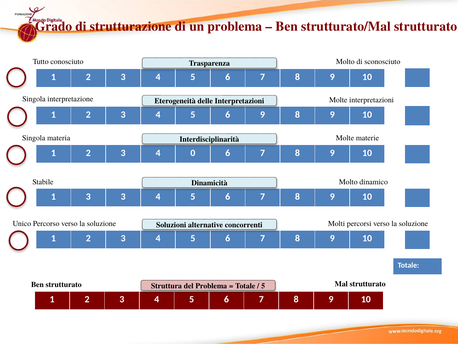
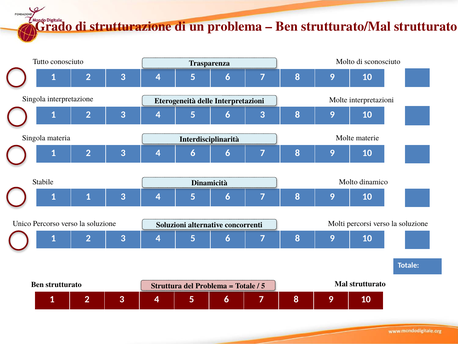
6 9: 9 -> 3
4 0: 0 -> 6
1 3: 3 -> 1
